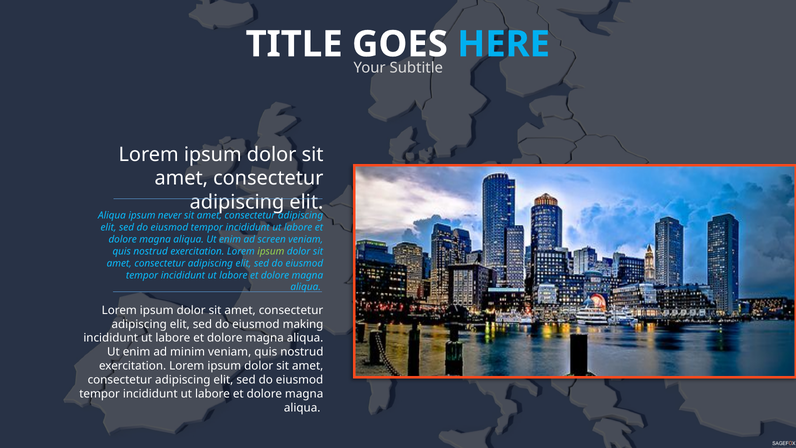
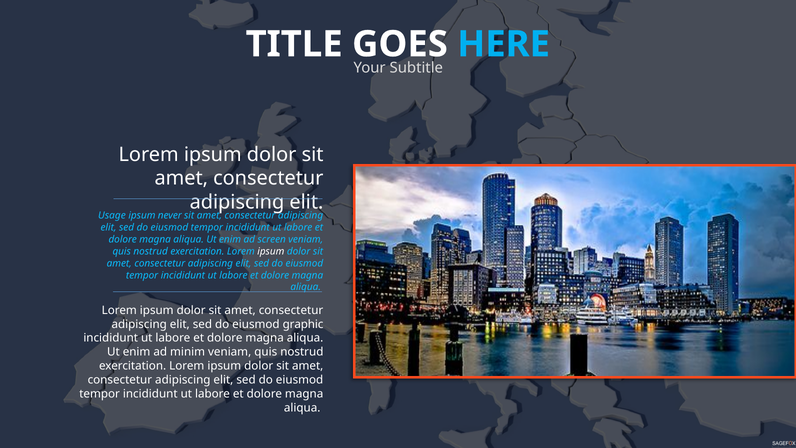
Aliqua at (112, 215): Aliqua -> Usage
ipsum at (271, 251) colour: light green -> white
making: making -> graphic
